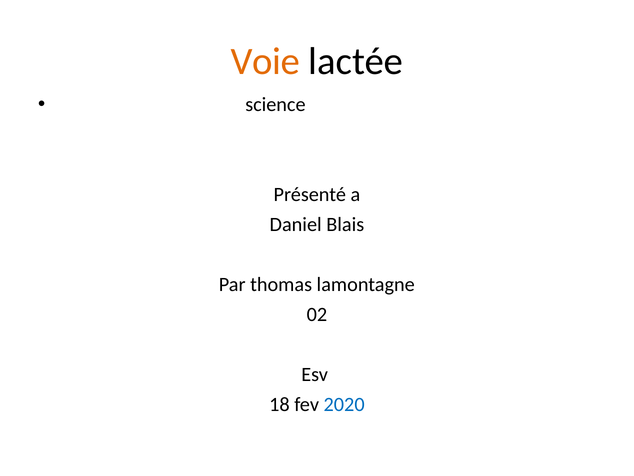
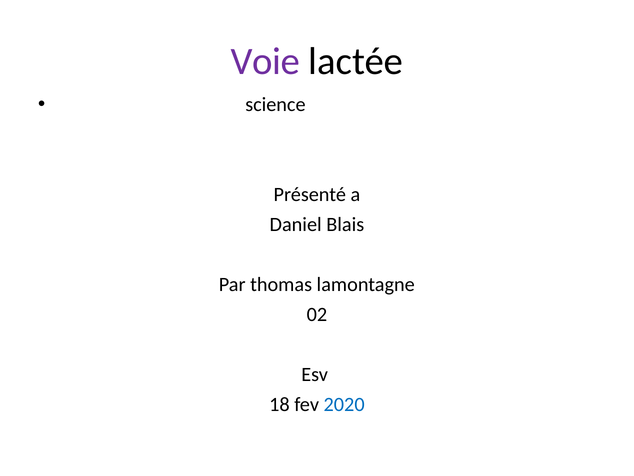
Voie colour: orange -> purple
